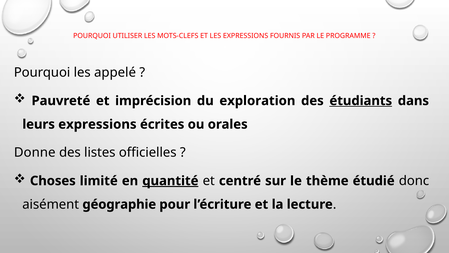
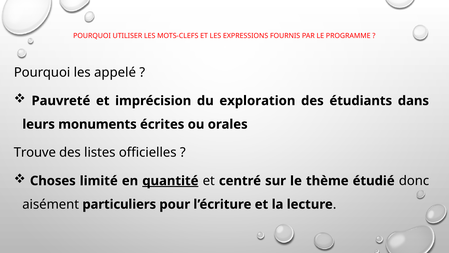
étudiants underline: present -> none
leurs expressions: expressions -> monuments
Donne: Donne -> Trouve
géographie: géographie -> particuliers
